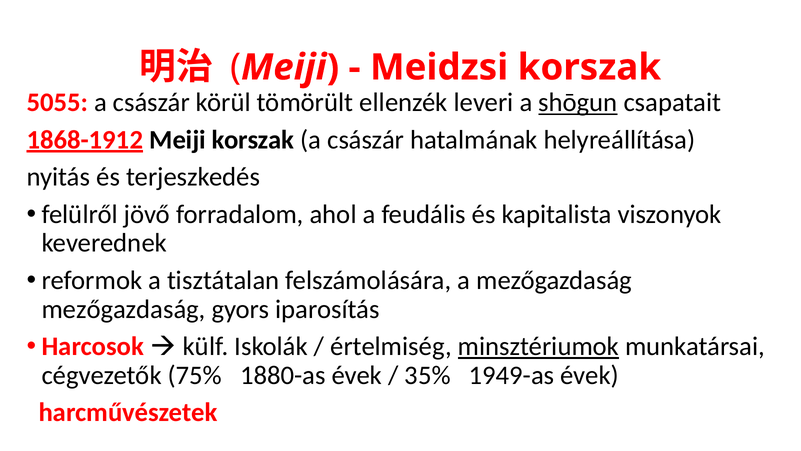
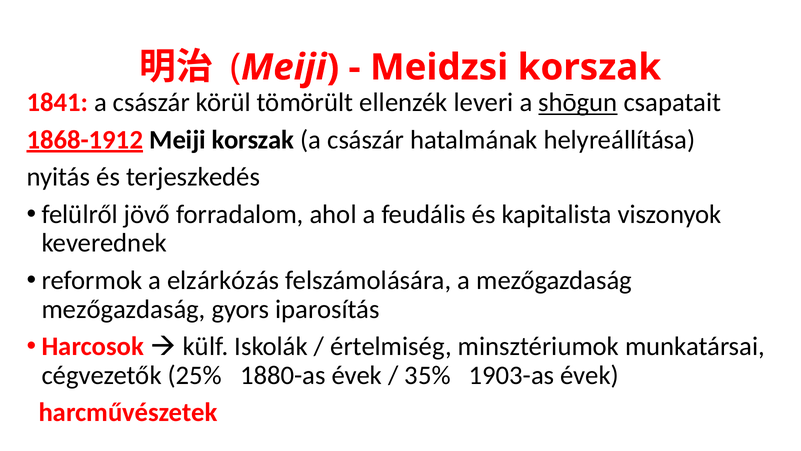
5055: 5055 -> 1841
tisztátalan: tisztátalan -> elzárkózás
minsztériumok underline: present -> none
75%: 75% -> 25%
1949-as: 1949-as -> 1903-as
